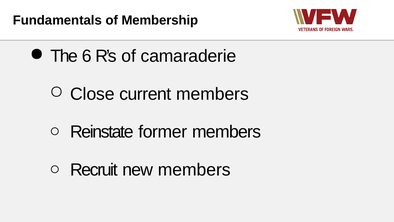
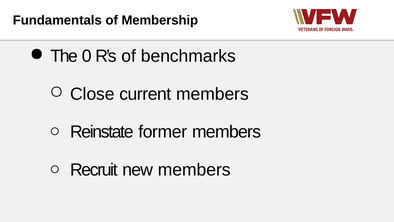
6: 6 -> 0
camaraderie: camaraderie -> benchmarks
